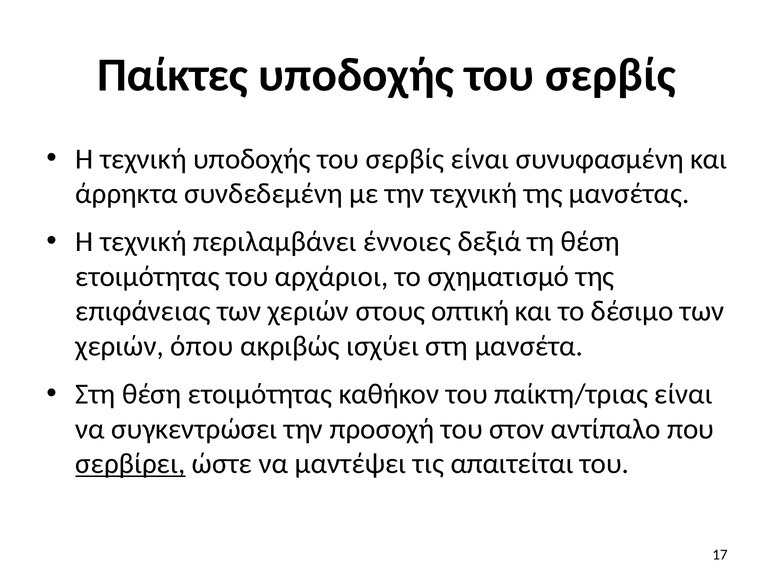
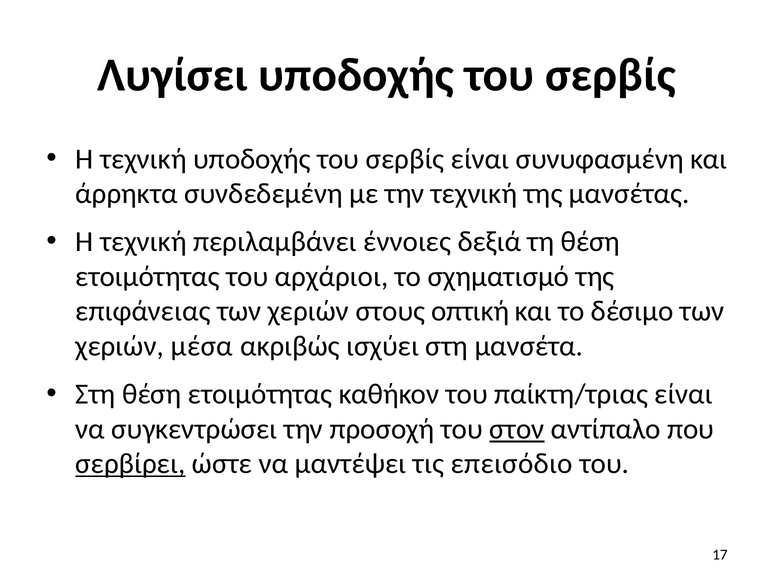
Παίκτες: Παίκτες -> Λυγίσει
όπου: όπου -> μέσα
στον underline: none -> present
απαιτείται: απαιτείται -> επεισόδιο
